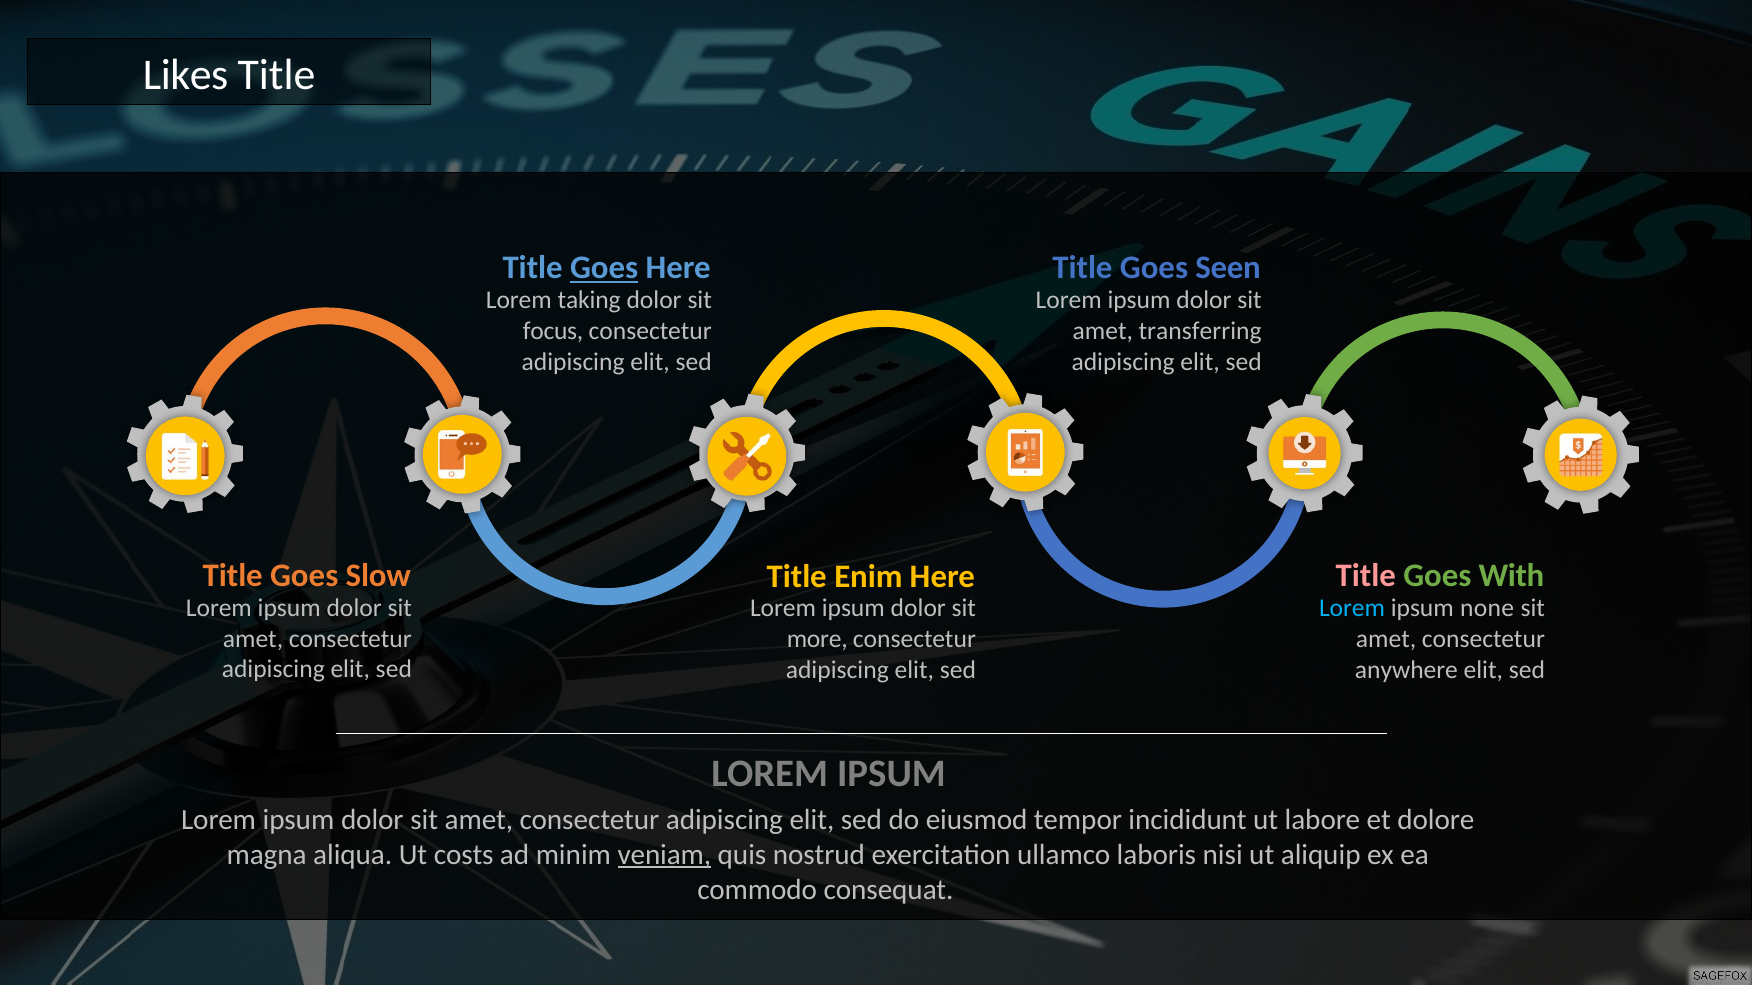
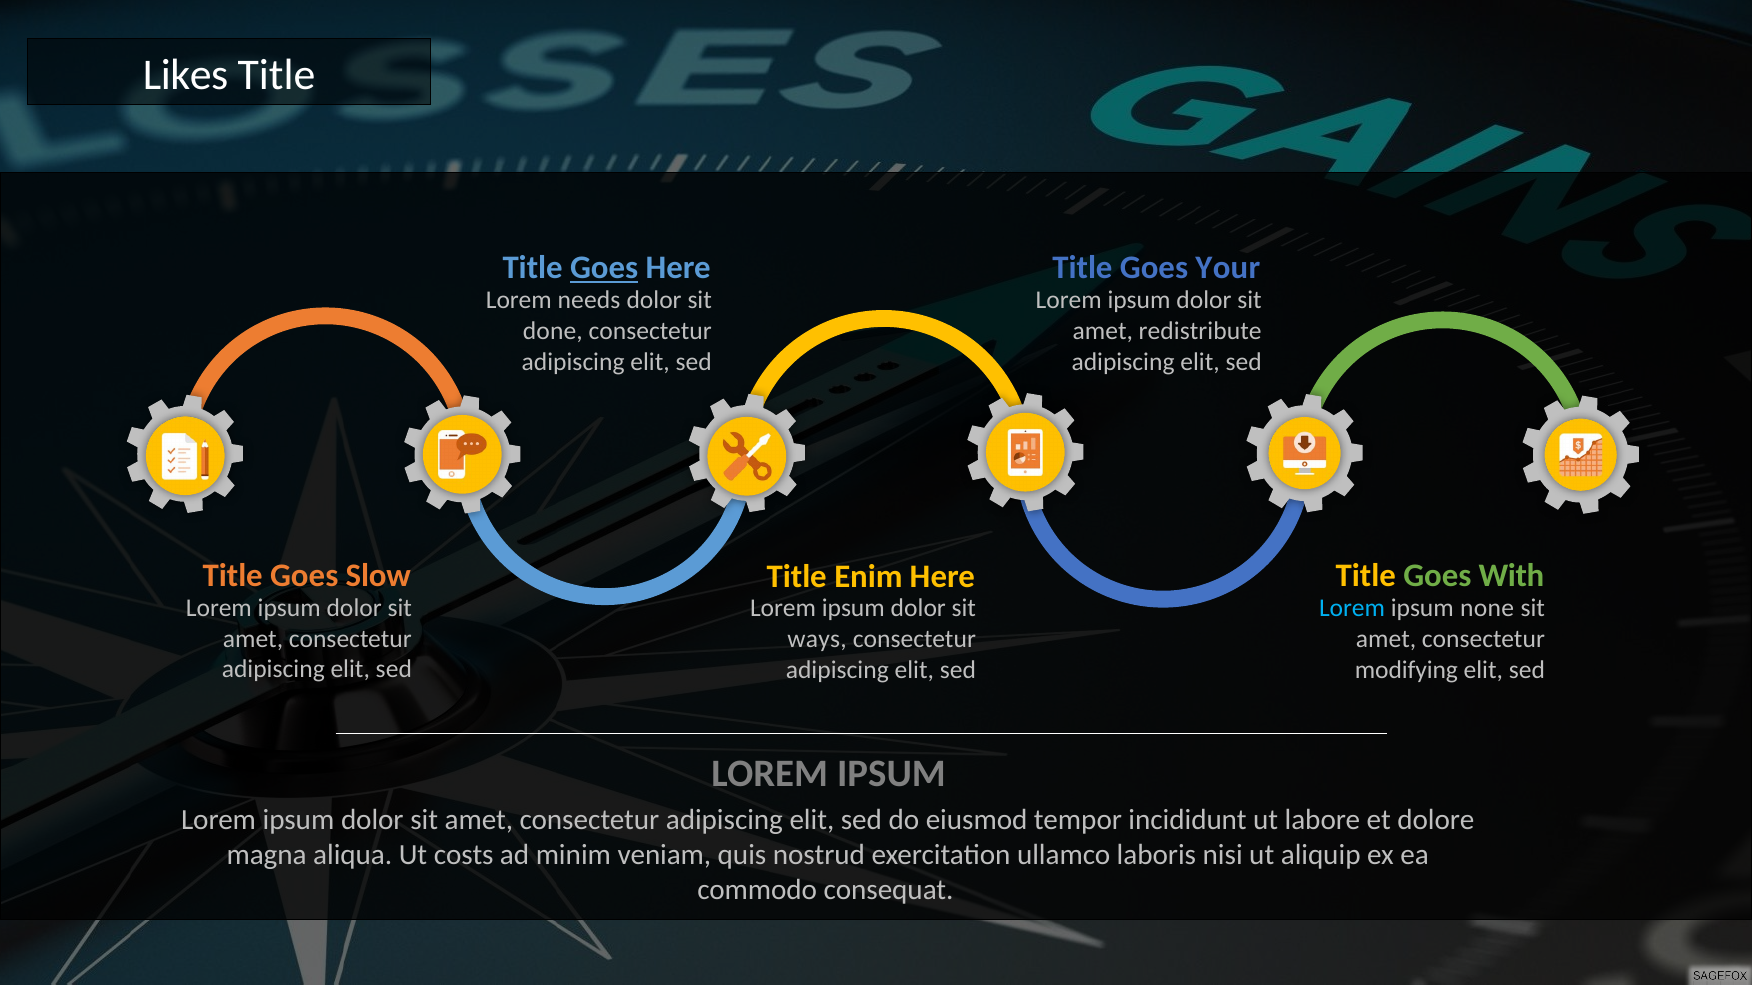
Seen: Seen -> Your
taking: taking -> needs
focus: focus -> done
transferring: transferring -> redistribute
Title at (1366, 576) colour: pink -> yellow
more: more -> ways
anywhere: anywhere -> modifying
veniam underline: present -> none
